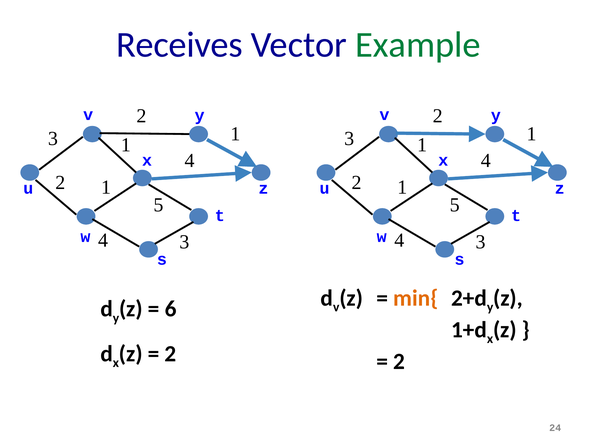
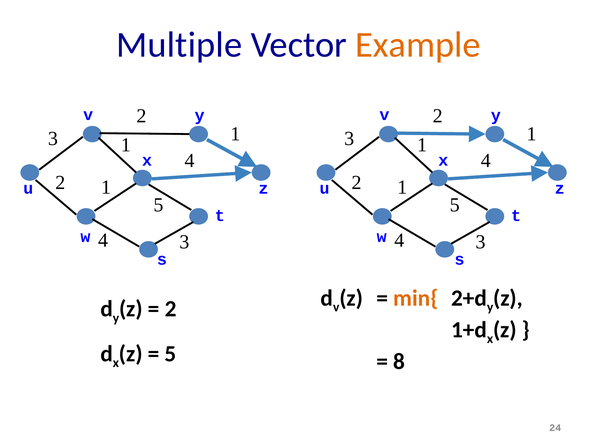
Receives: Receives -> Multiple
Example colour: green -> orange
6 at (171, 309): 6 -> 2
2 at (170, 353): 2 -> 5
2 at (399, 361): 2 -> 8
